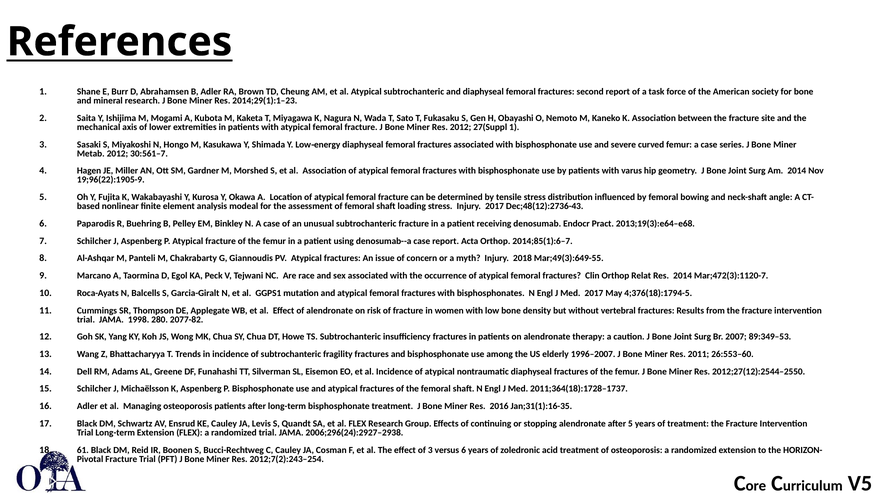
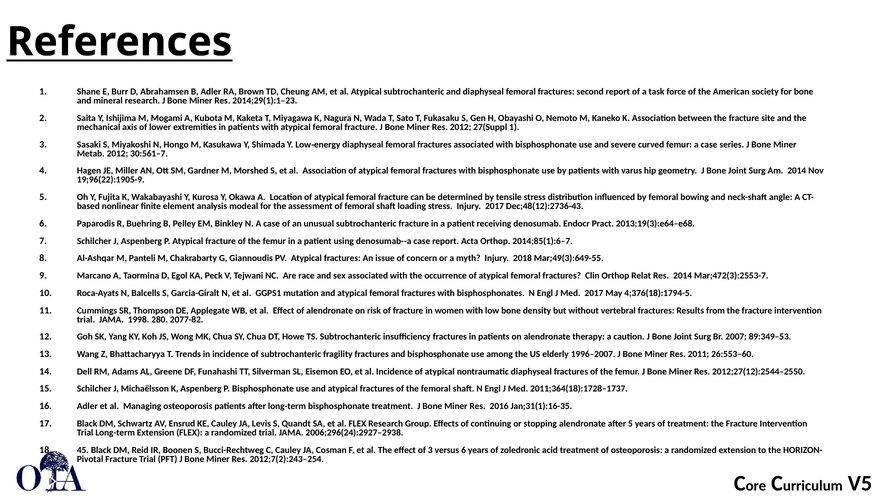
Mar;472(3):1120-7: Mar;472(3):1120-7 -> Mar;472(3):2553-7
61: 61 -> 45
